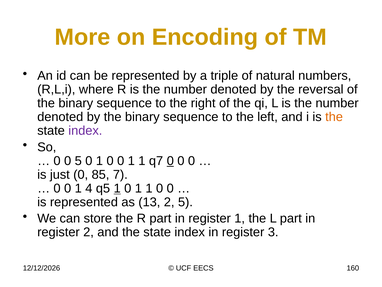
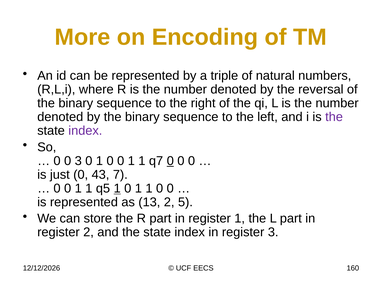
the at (334, 117) colour: orange -> purple
0 5: 5 -> 3
85: 85 -> 43
4 at (89, 188): 4 -> 1
